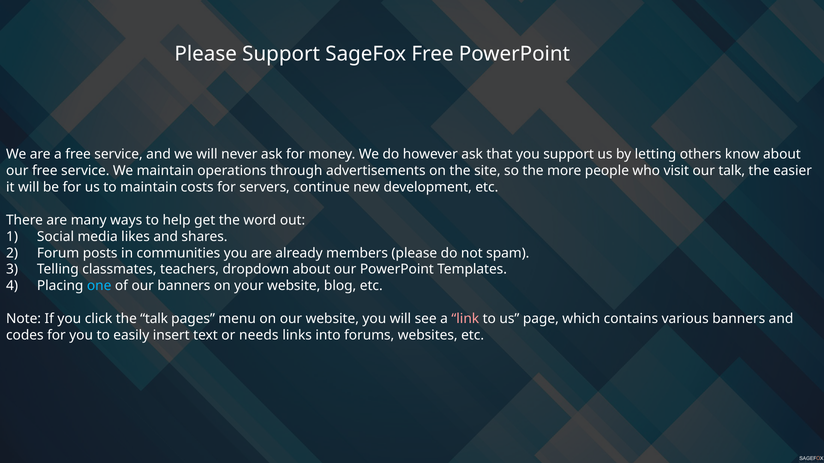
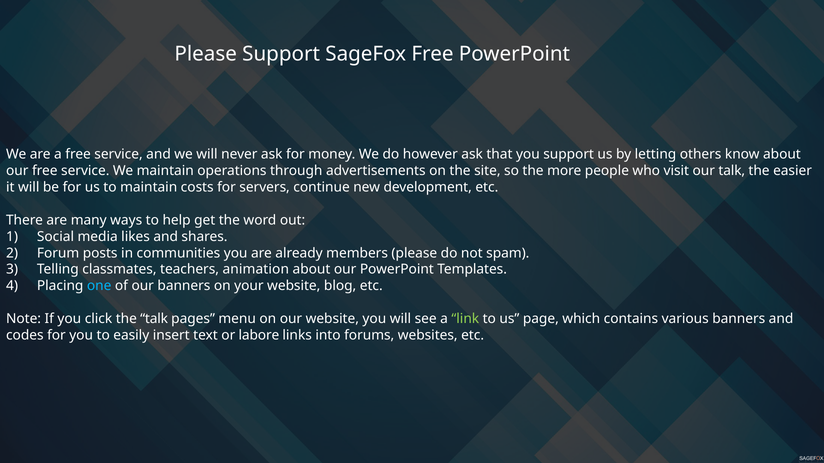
dropdown: dropdown -> animation
link colour: pink -> light green
needs: needs -> labore
